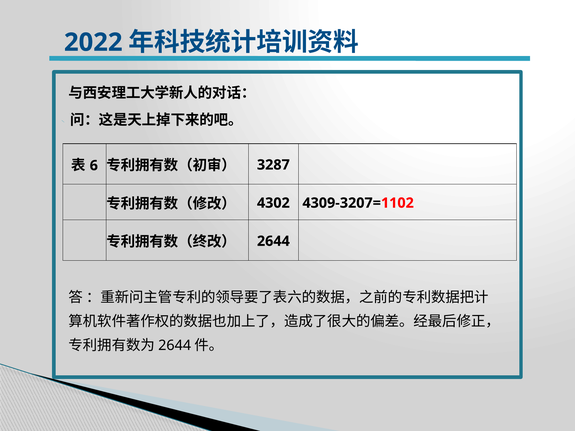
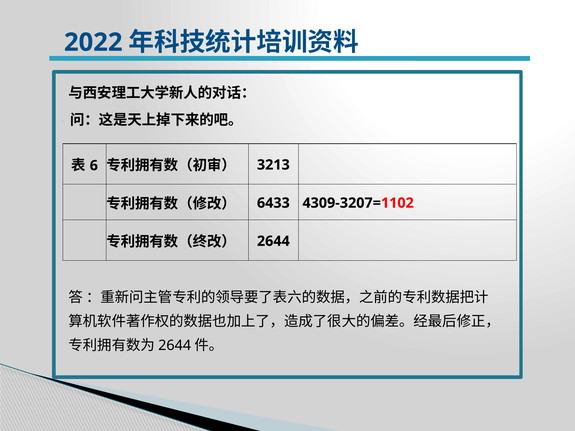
3287: 3287 -> 3213
4302: 4302 -> 6433
